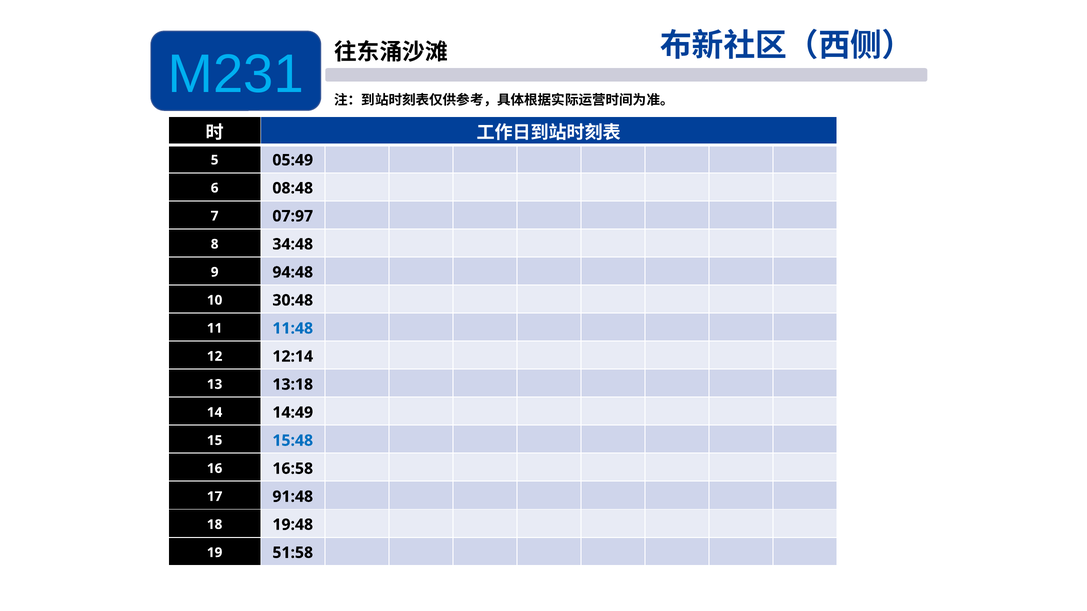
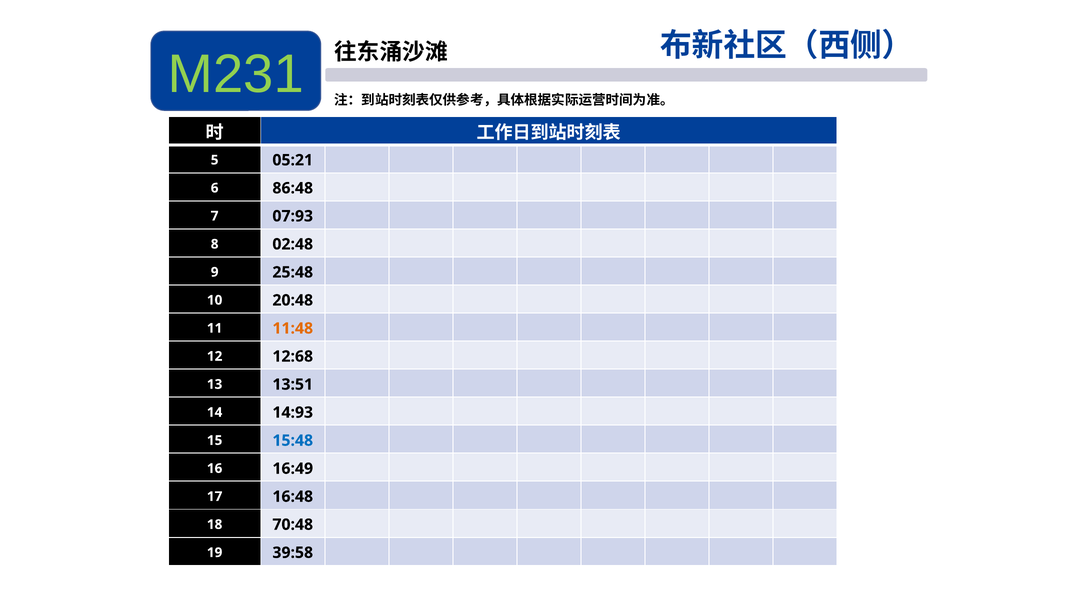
M231 colour: light blue -> light green
05:49: 05:49 -> 05:21
08:48: 08:48 -> 86:48
07:97: 07:97 -> 07:93
34:48: 34:48 -> 02:48
94:48: 94:48 -> 25:48
30:48: 30:48 -> 20:48
11:48 colour: blue -> orange
12:14: 12:14 -> 12:68
13:18: 13:18 -> 13:51
14:49: 14:49 -> 14:93
16:58: 16:58 -> 16:49
91:48: 91:48 -> 16:48
19:48: 19:48 -> 70:48
51:58: 51:58 -> 39:58
